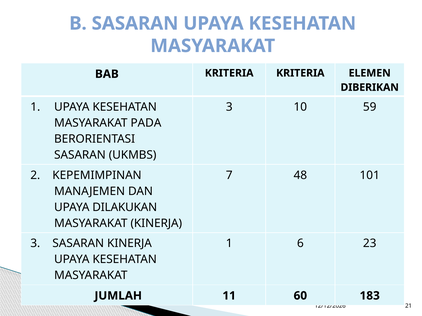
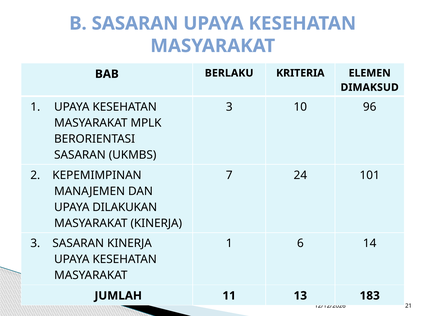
BAB KRITERIA: KRITERIA -> BERLAKU
DIBERIKAN: DIBERIKAN -> DIMAKSUD
59: 59 -> 96
PADA: PADA -> MPLK
48: 48 -> 24
23: 23 -> 14
60: 60 -> 13
